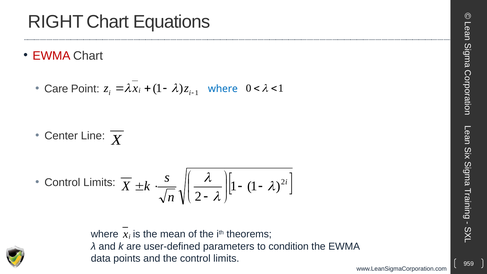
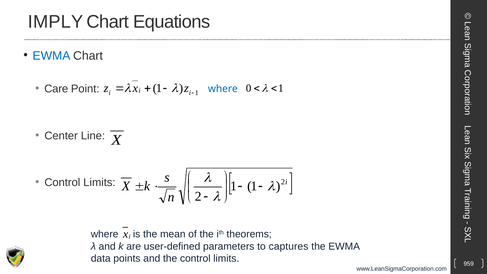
RIGHT: RIGHT -> IMPLY
EWMA at (51, 56) colour: red -> blue
condition: condition -> captures
